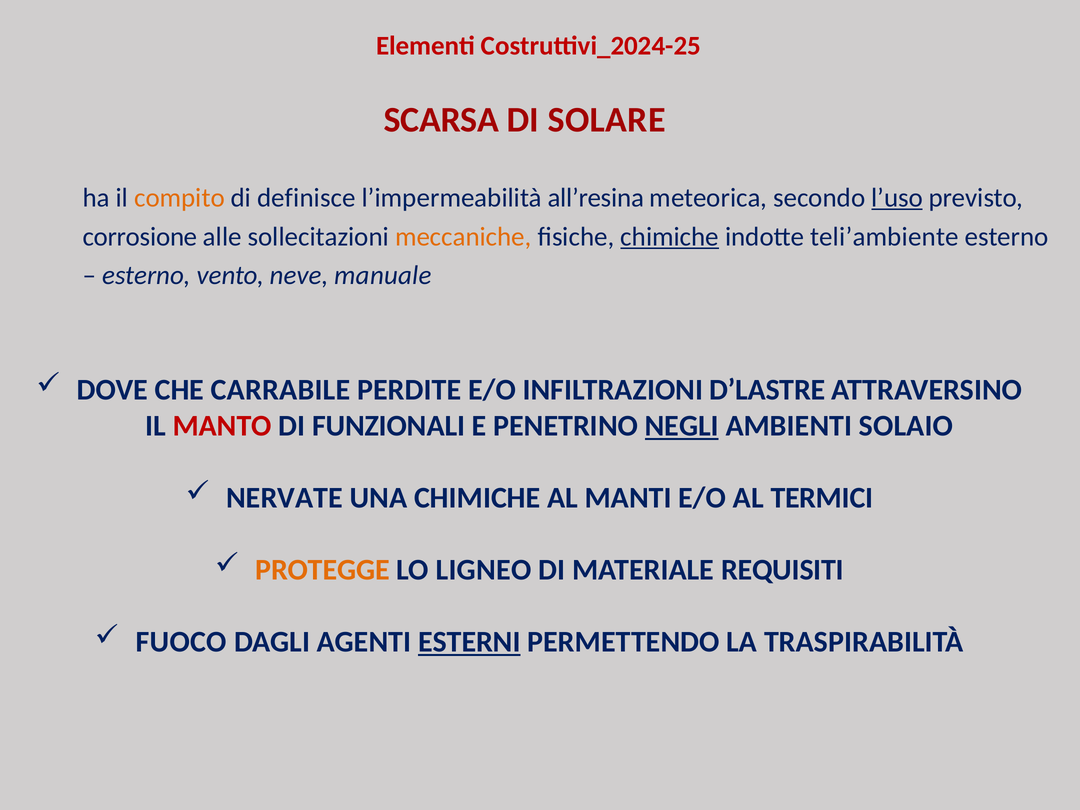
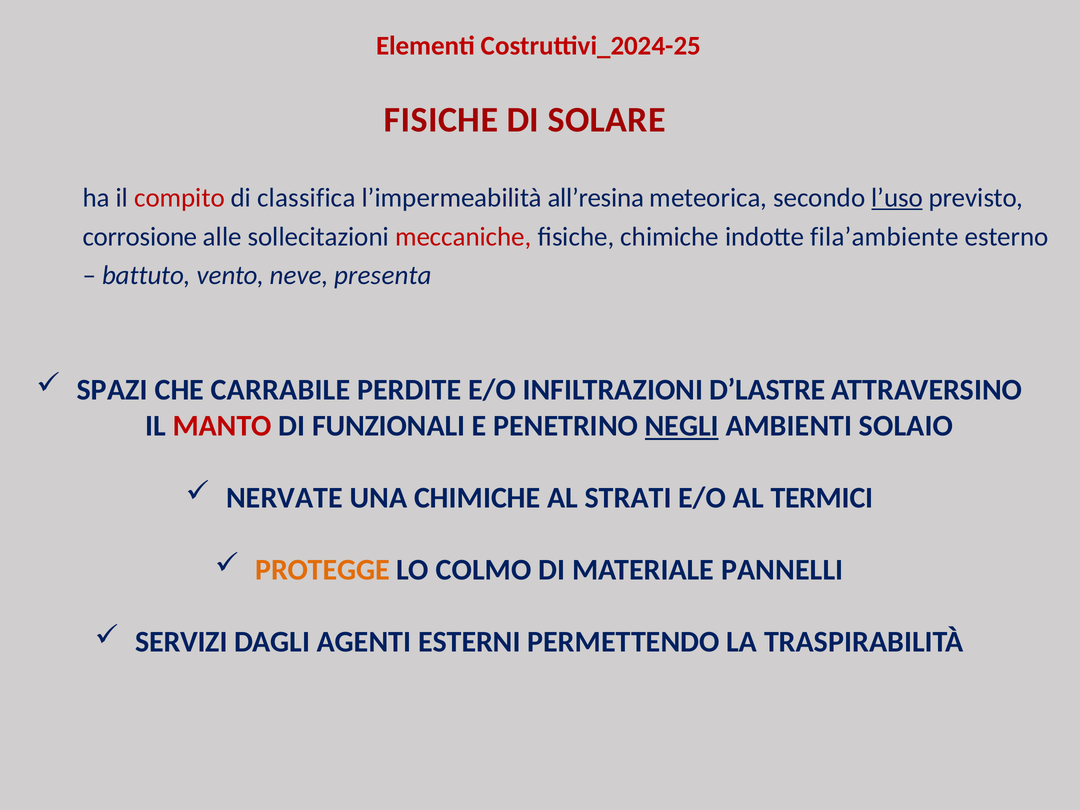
SCARSA at (441, 120): SCARSA -> FISICHE
compito colour: orange -> red
definisce: definisce -> classifica
meccaniche colour: orange -> red
chimiche at (670, 237) underline: present -> none
teli’ambiente: teli’ambiente -> fila’ambiente
esterno at (146, 276): esterno -> battuto
manuale: manuale -> presenta
DOVE: DOVE -> SPAZI
MANTI: MANTI -> STRATI
LIGNEO: LIGNEO -> COLMO
REQUISITI: REQUISITI -> PANNELLI
FUOCO: FUOCO -> SERVIZI
ESTERNI underline: present -> none
